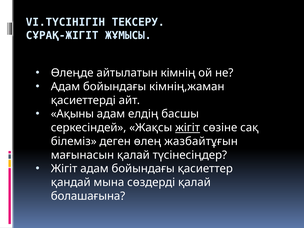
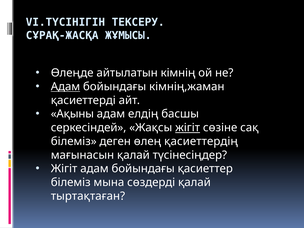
СҰРАҚ-ЖІГІТ: СҰРАҚ-ЖІГІТ -> СҰРАҚ-ЖАСҚА
Адам at (65, 87) underline: none -> present
жазбайтұғын: жазбайтұғын -> қасиеттердің
қандай at (71, 182): қандай -> білеміз
болашағына: болашағына -> тыртақтаған
